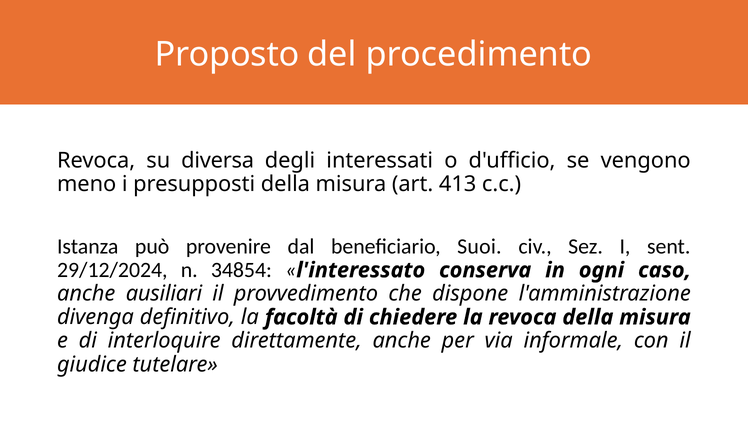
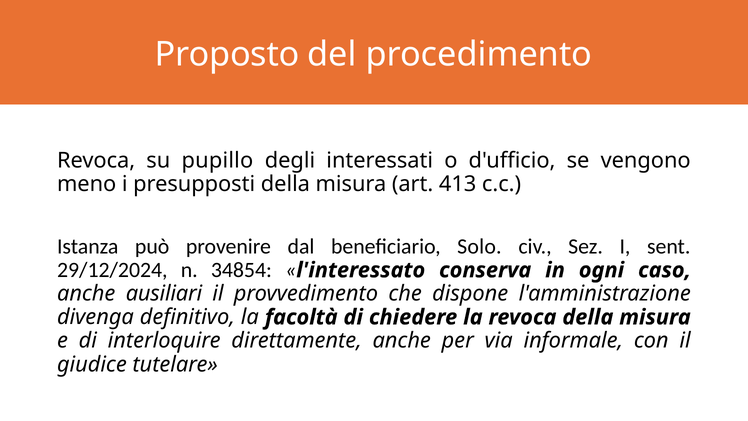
diversa: diversa -> pupillo
Suoi: Suoi -> Solo
